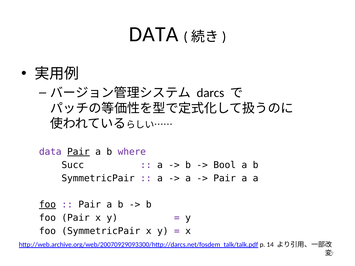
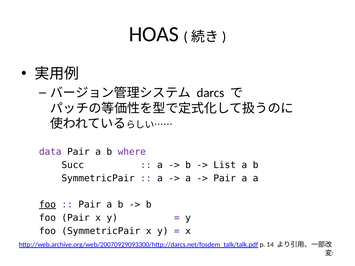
DATA at (154, 34): DATA -> HOAS
Pair at (78, 152) underline: present -> none
Bool: Bool -> List
